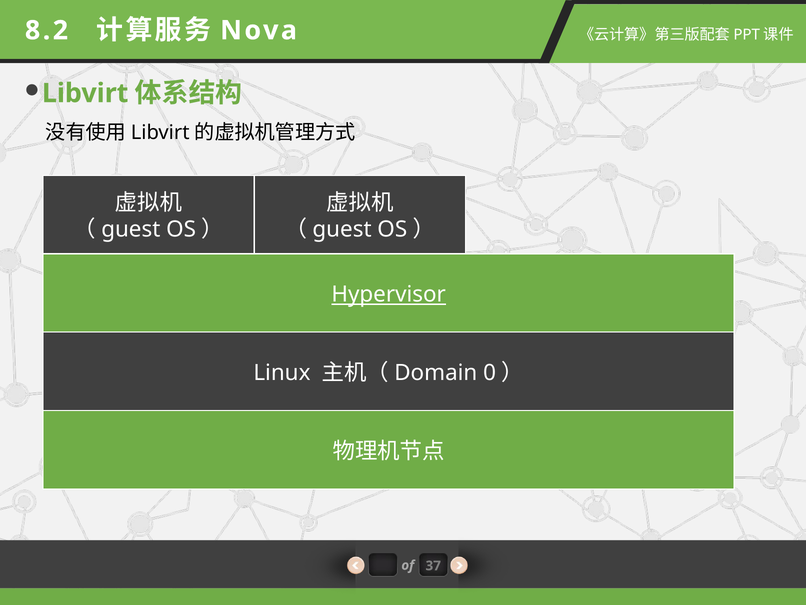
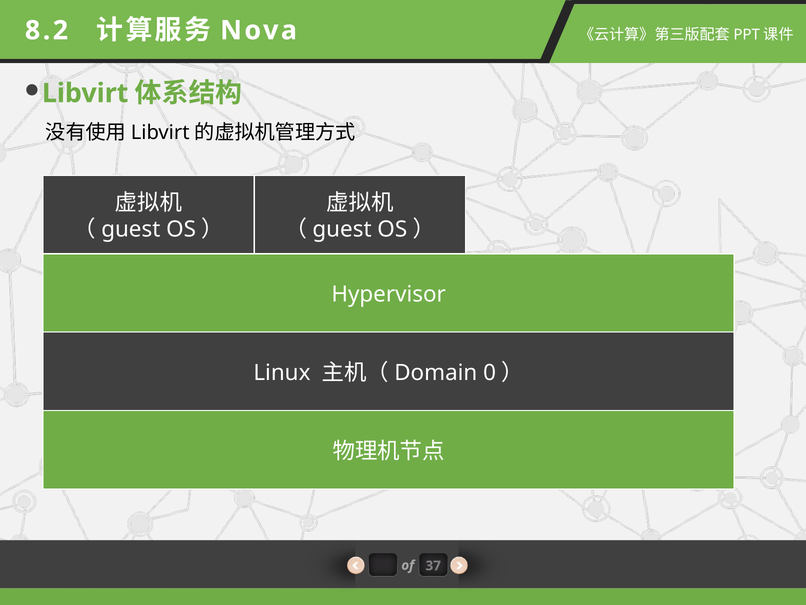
Hypervisor underline: present -> none
